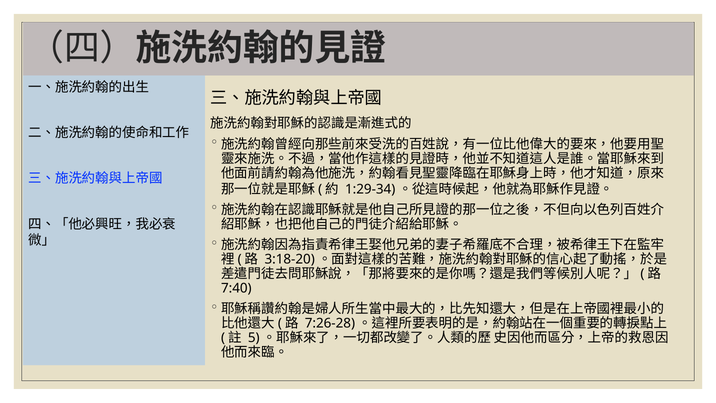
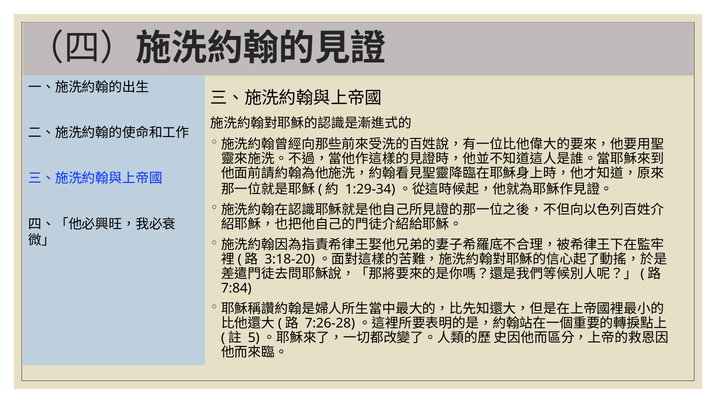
7:40: 7:40 -> 7:84
